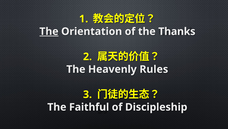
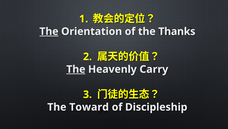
The at (76, 69) underline: none -> present
Rules: Rules -> Carry
Faithful: Faithful -> Toward
